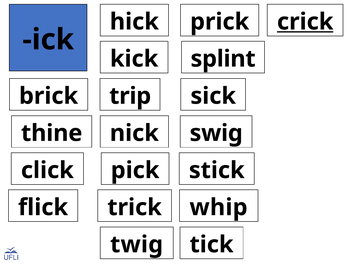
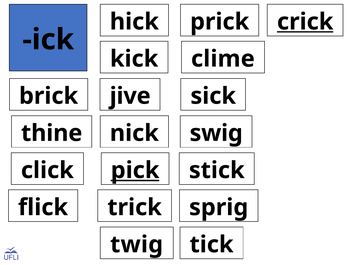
splint: splint -> clime
trip: trip -> jive
pick underline: none -> present
whip: whip -> sprig
